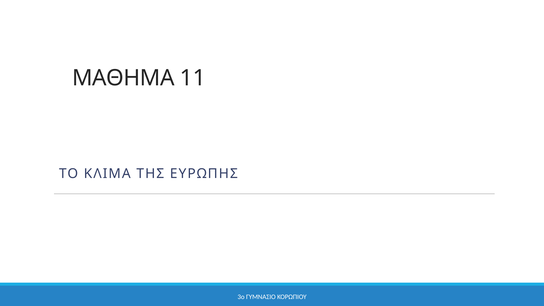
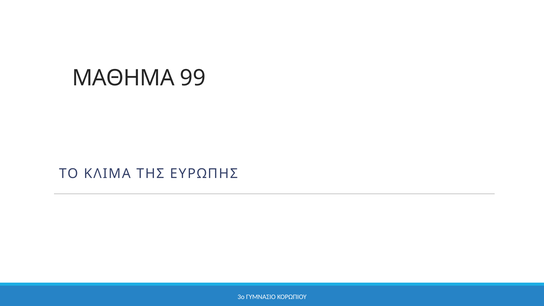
11: 11 -> 99
